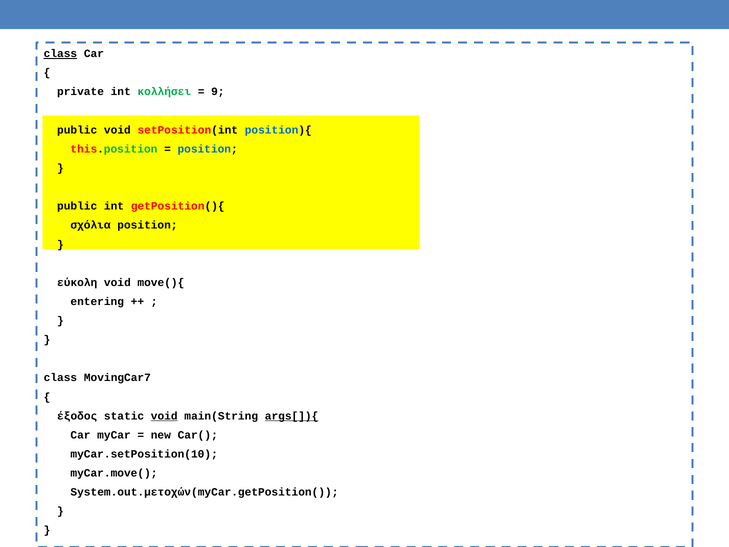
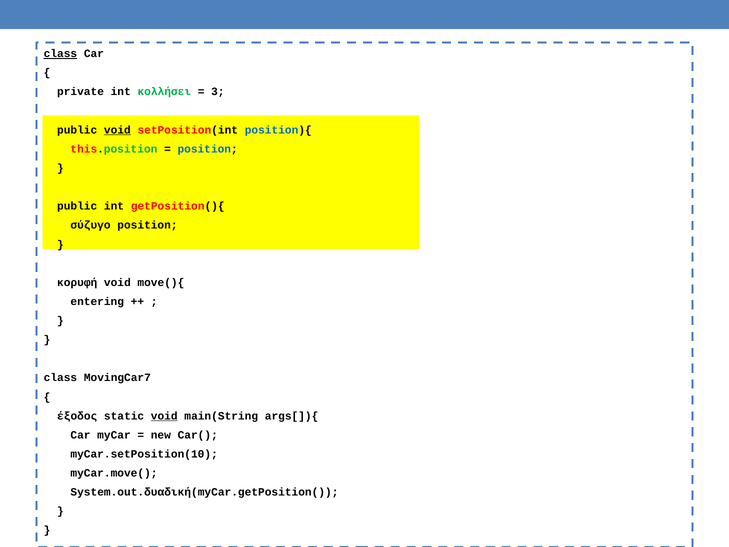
9: 9 -> 3
void at (117, 130) underline: none -> present
σχόλια: σχόλια -> σύζυγο
εύκολη: εύκολη -> κορυφή
args[]){ underline: present -> none
System.out.μετοχών(myCar.getPosition(: System.out.μετοχών(myCar.getPosition( -> System.out.δυαδική(myCar.getPosition(
